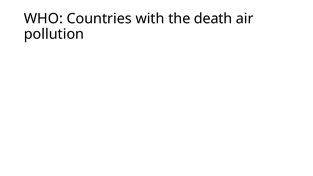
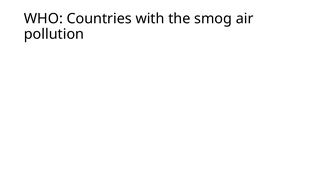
death: death -> smog
